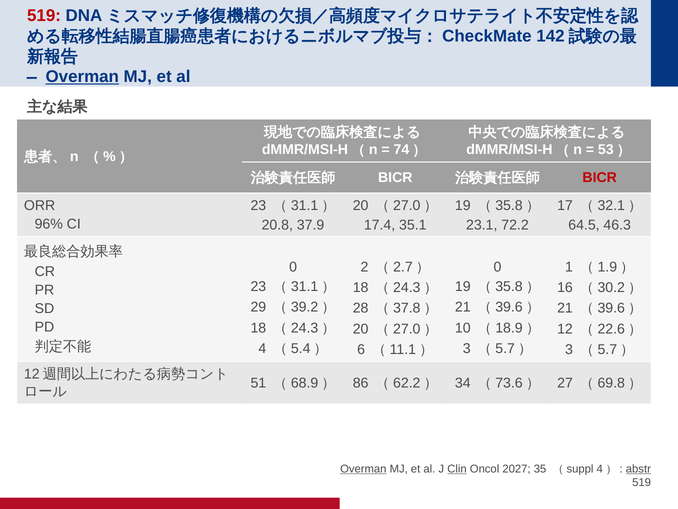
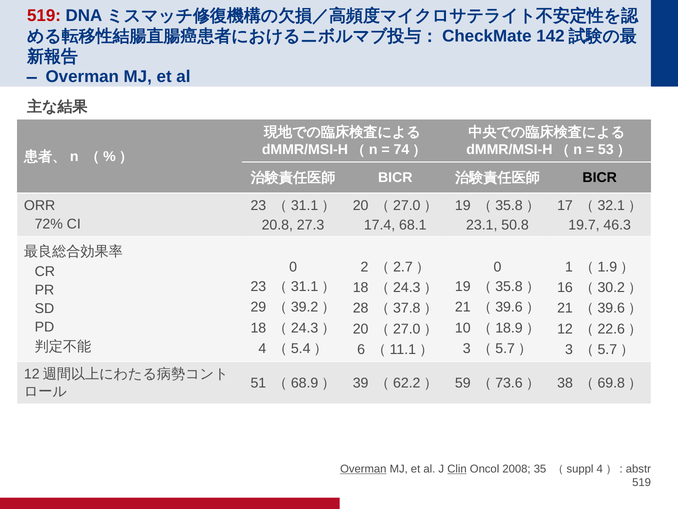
Overman at (82, 77) underline: present -> none
BICR at (600, 178) colour: red -> black
96%: 96% -> 72%
37.9: 37.9 -> 27.3
35.1: 35.1 -> 68.1
72.2: 72.2 -> 50.8
64.5: 64.5 -> 19.7
86: 86 -> 39
34: 34 -> 59
27: 27 -> 38
2027: 2027 -> 2008
abstr underline: present -> none
